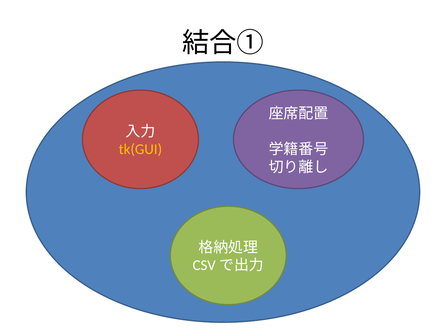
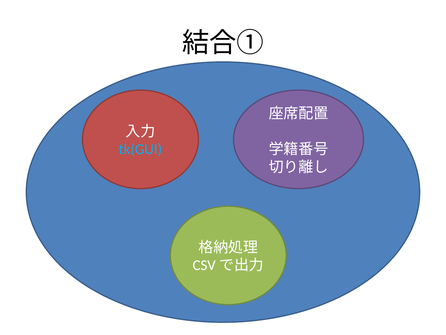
tk(GUI colour: yellow -> light blue
